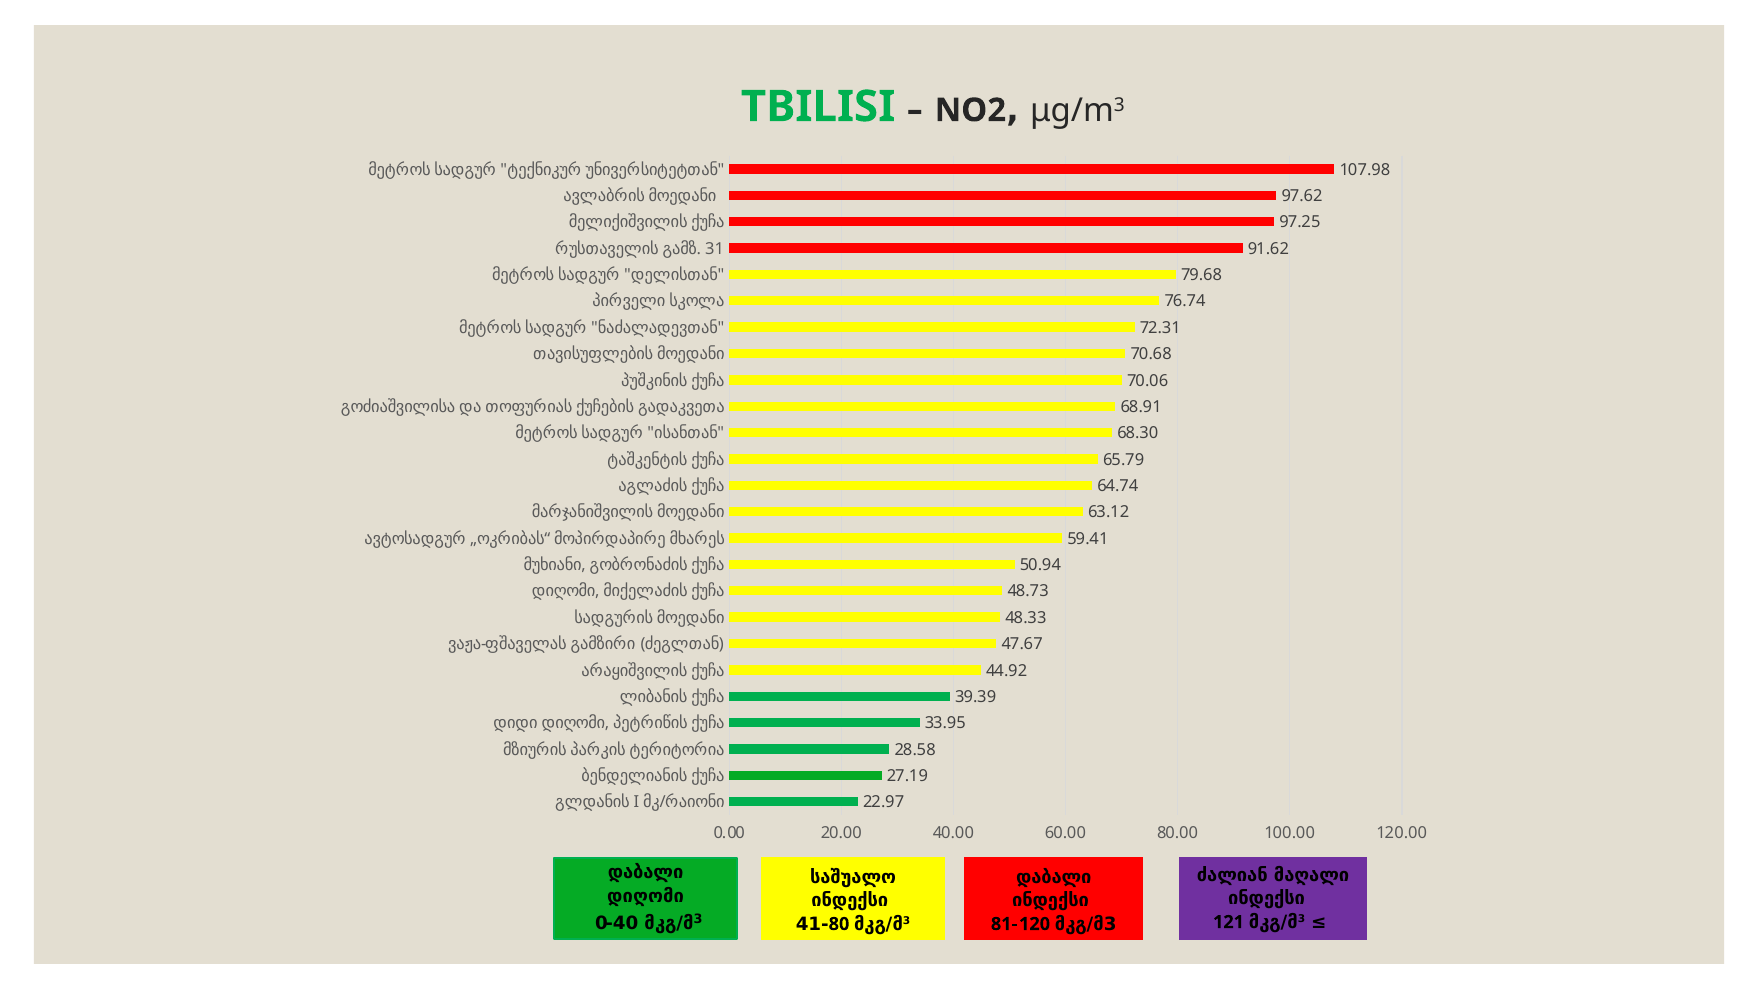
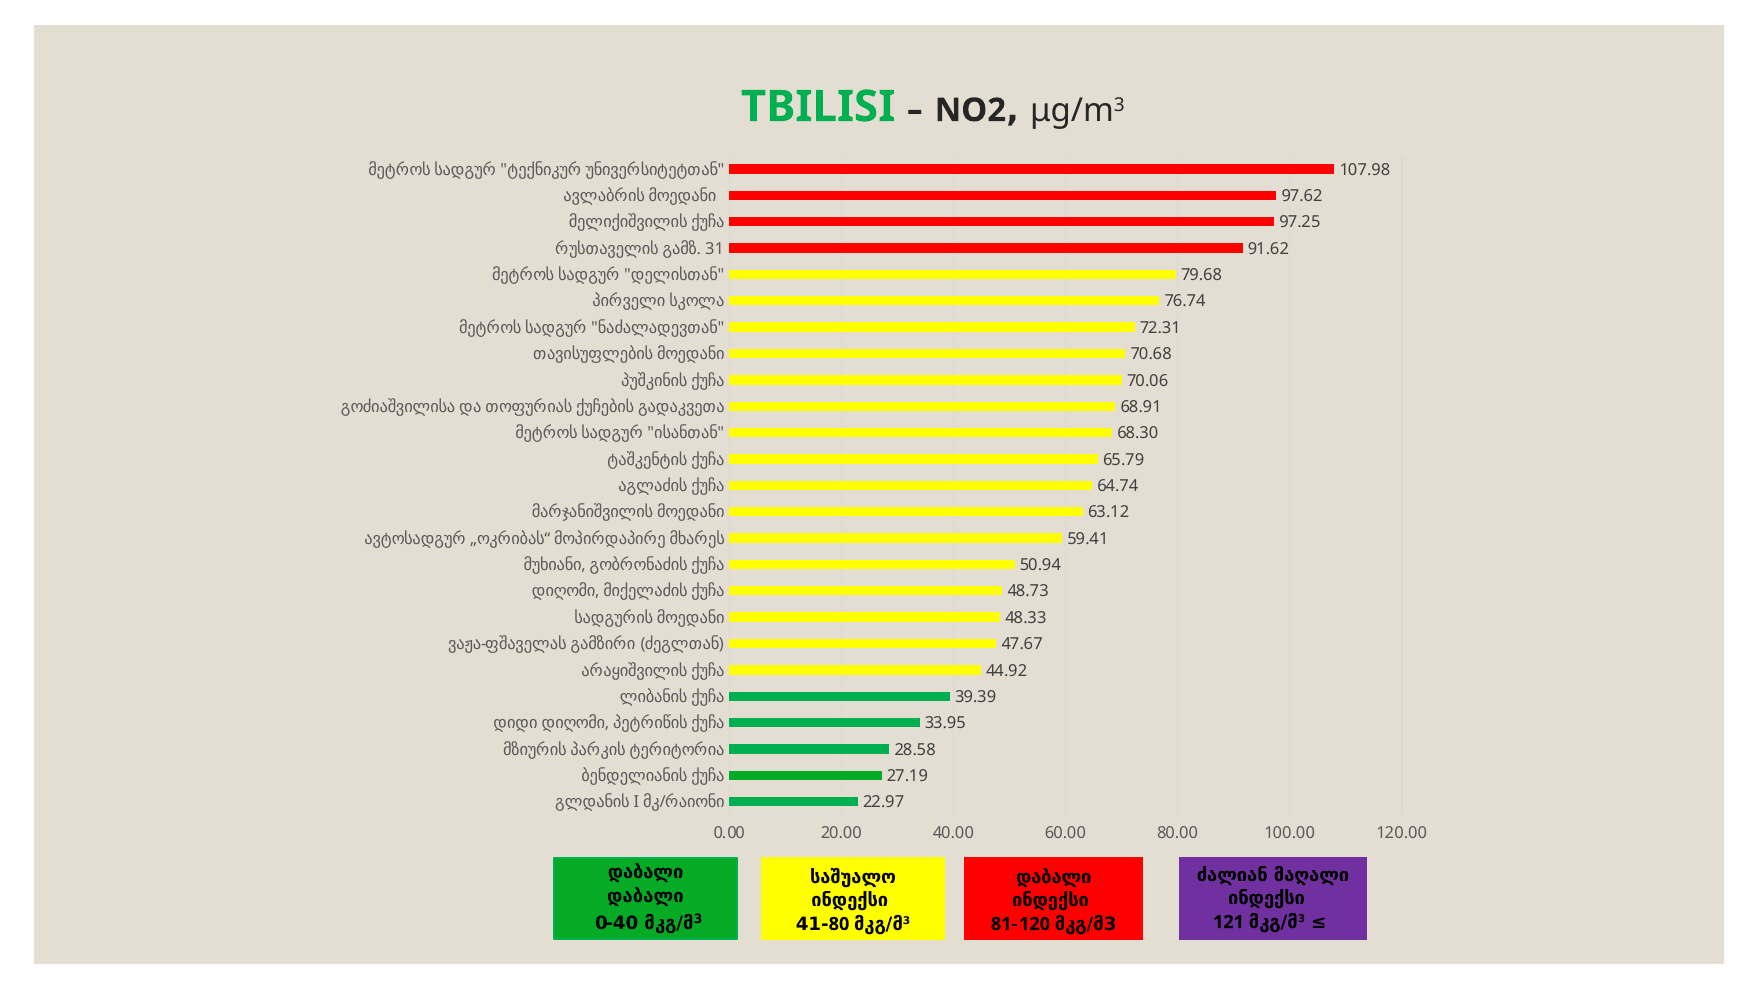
დიღომი at (646, 896): დიღომი -> დაბალი
